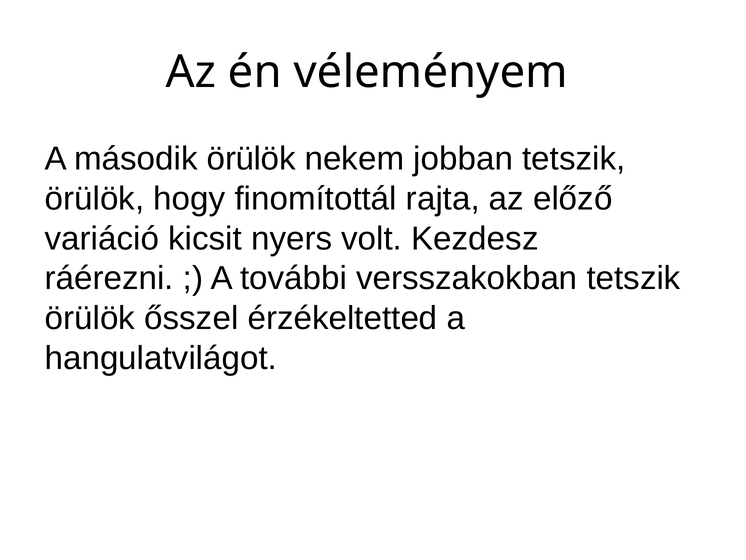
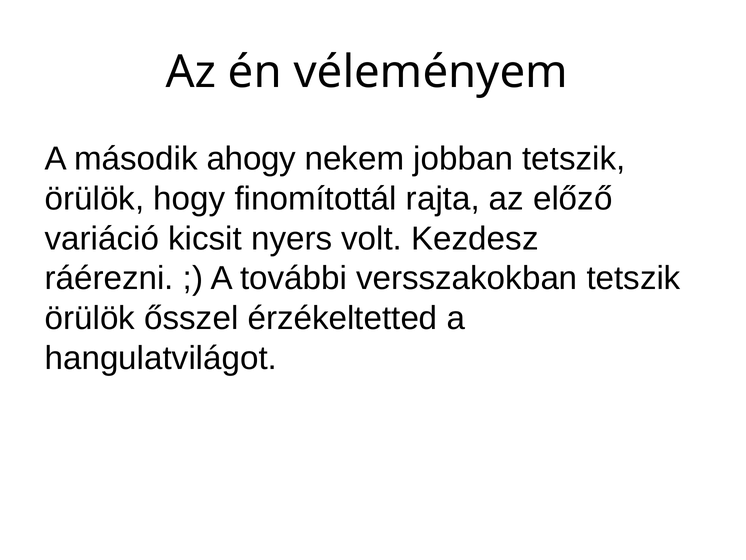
második örülök: örülök -> ahogy
